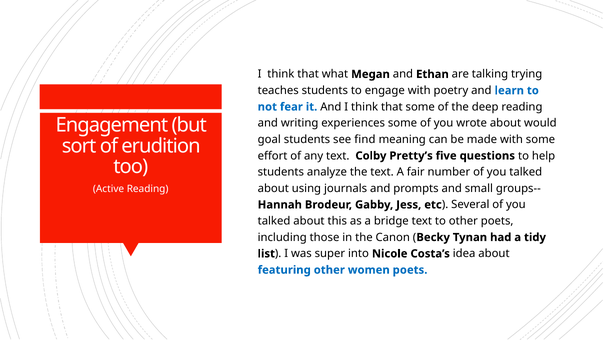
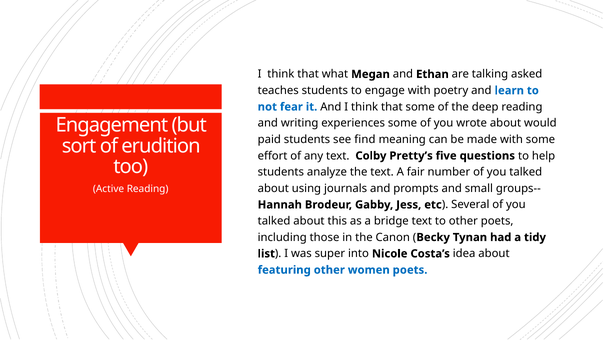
trying: trying -> asked
goal: goal -> paid
